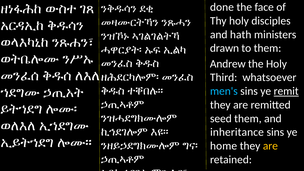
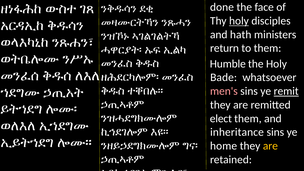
holy at (239, 21) underline: none -> present
drawn: drawn -> return
Andrew: Andrew -> Humble
Third: Third -> Bade
men's colour: light blue -> pink
seed: seed -> elect
